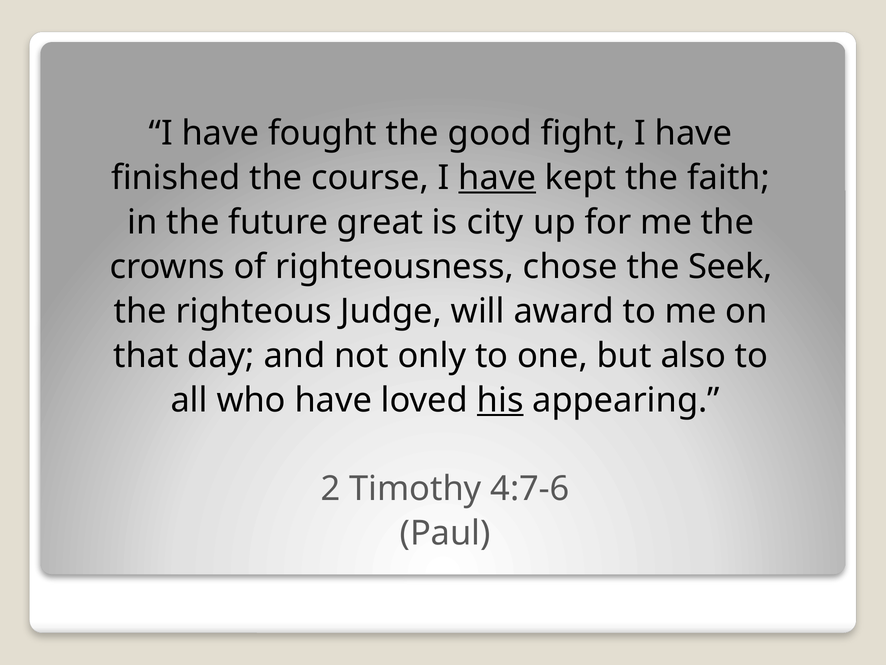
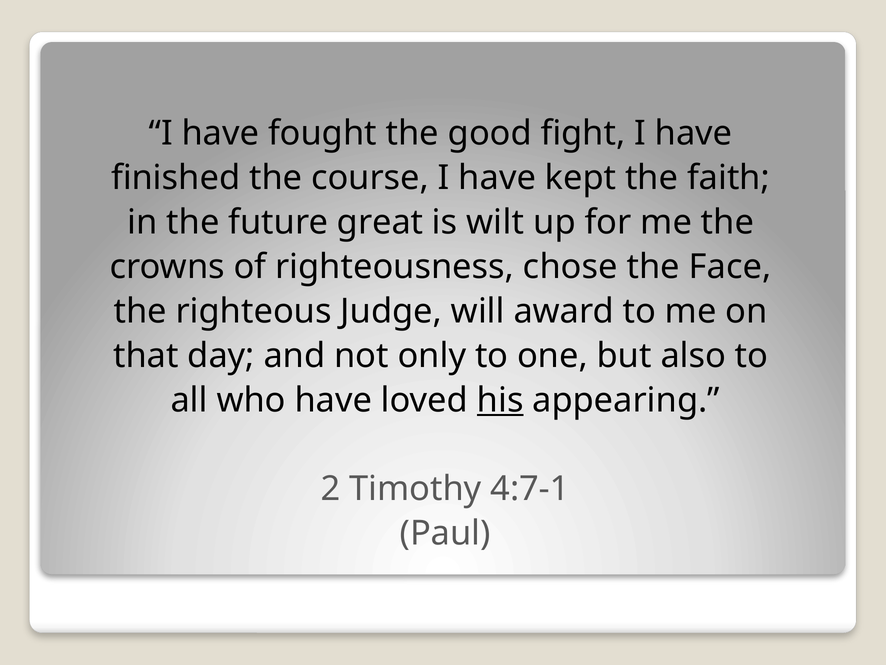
have at (497, 178) underline: present -> none
city: city -> wilt
Seek: Seek -> Face
4:7-6: 4:7-6 -> 4:7-1
